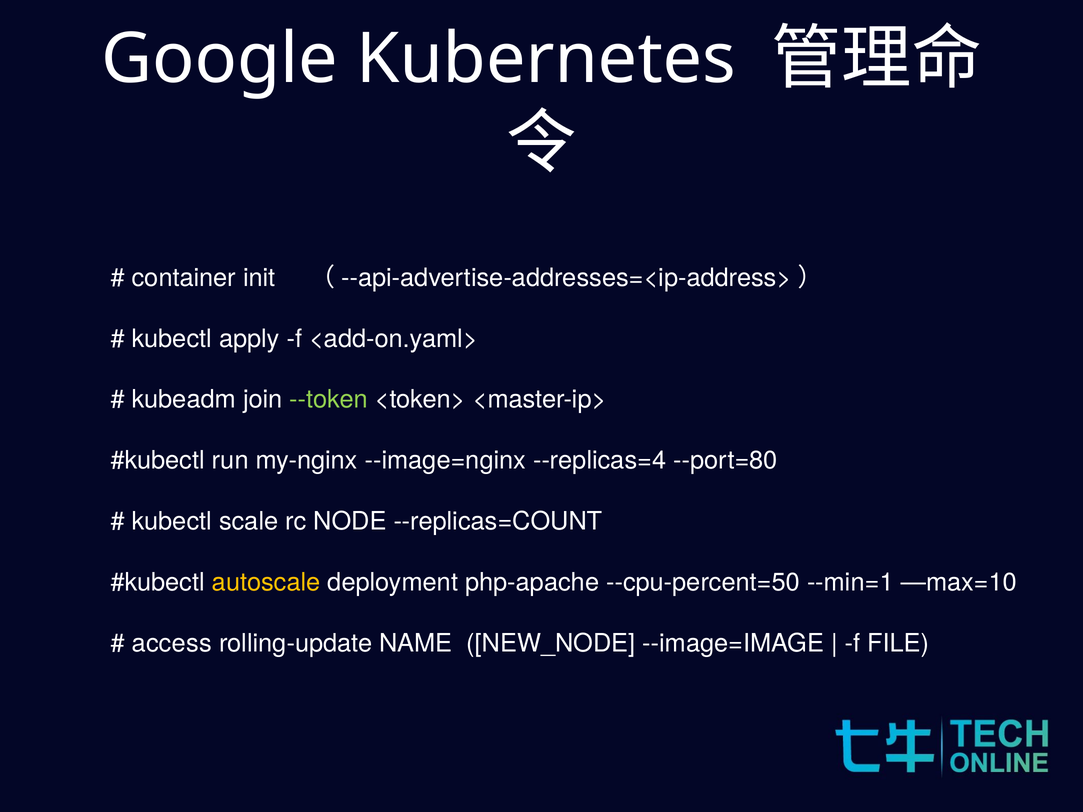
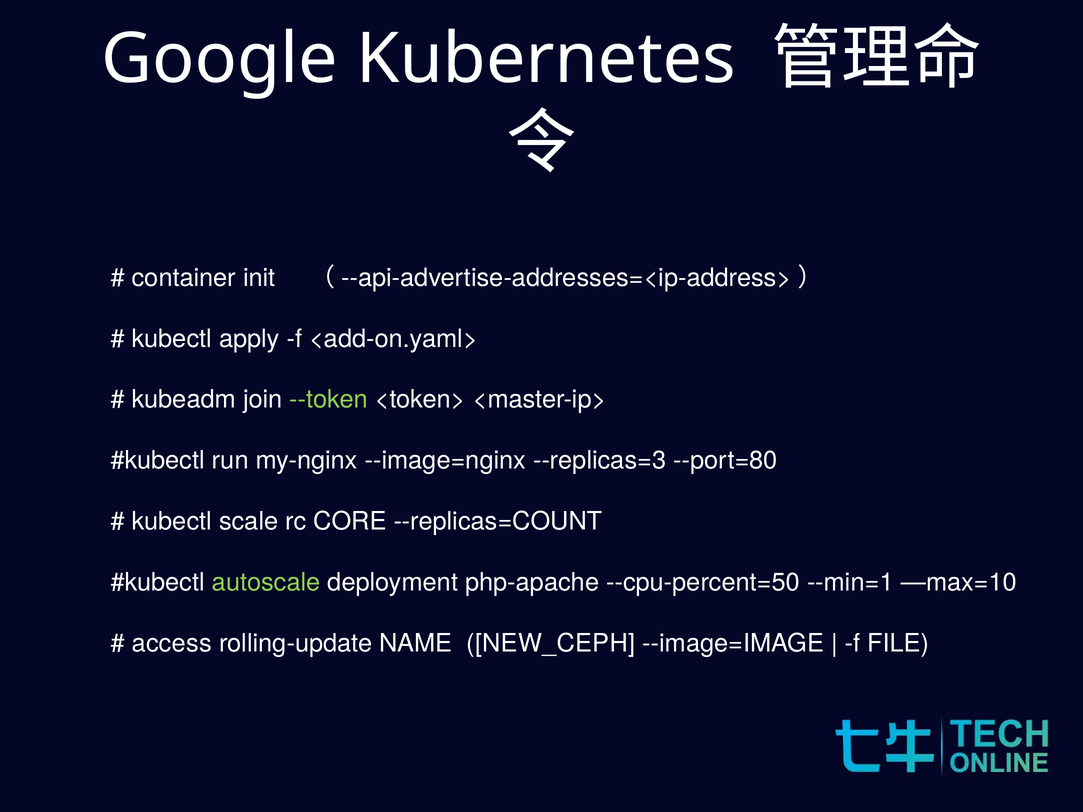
--replicas=4: --replicas=4 -> --replicas=3
NODE: NODE -> CORE
autoscale colour: yellow -> light green
NEW_NODE: NEW_NODE -> NEW_CEPH
